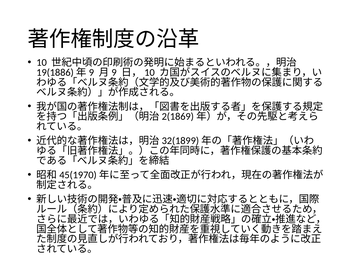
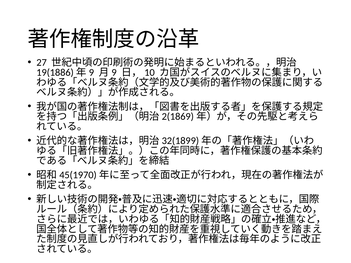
10: 10 -> 27
